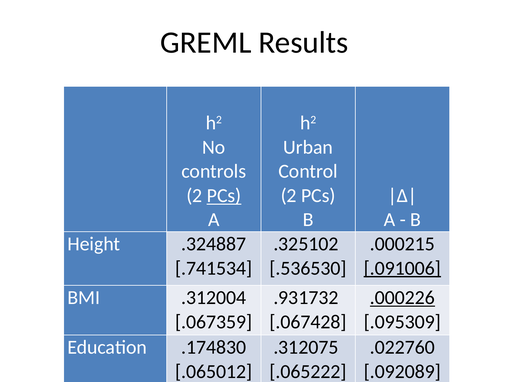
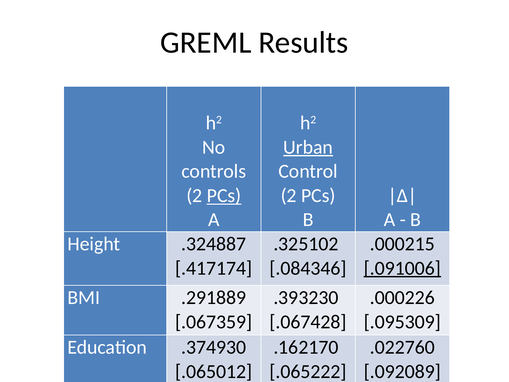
Urban underline: none -> present
.741534: .741534 -> .417174
.536530: .536530 -> .084346
.312004: .312004 -> .291889
.931732: .931732 -> .393230
.000226 underline: present -> none
.174830: .174830 -> .374930
.312075: .312075 -> .162170
